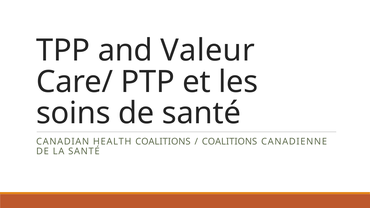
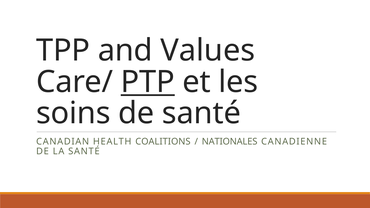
Valeur: Valeur -> Values
PTP underline: none -> present
COALITIONS at (230, 142): COALITIONS -> NATIONALES
